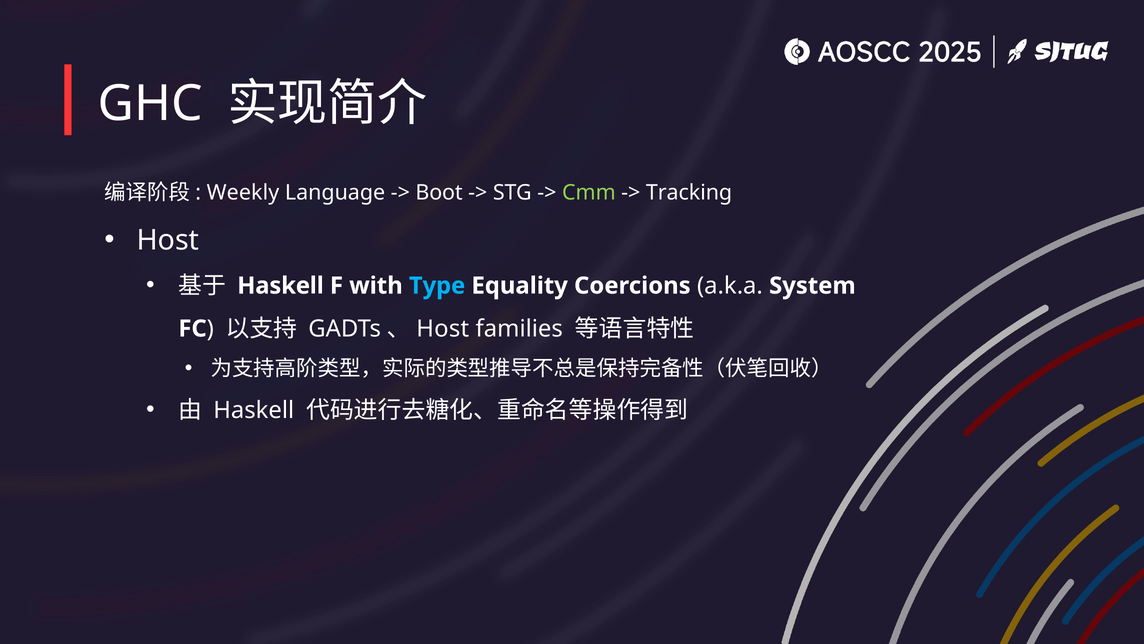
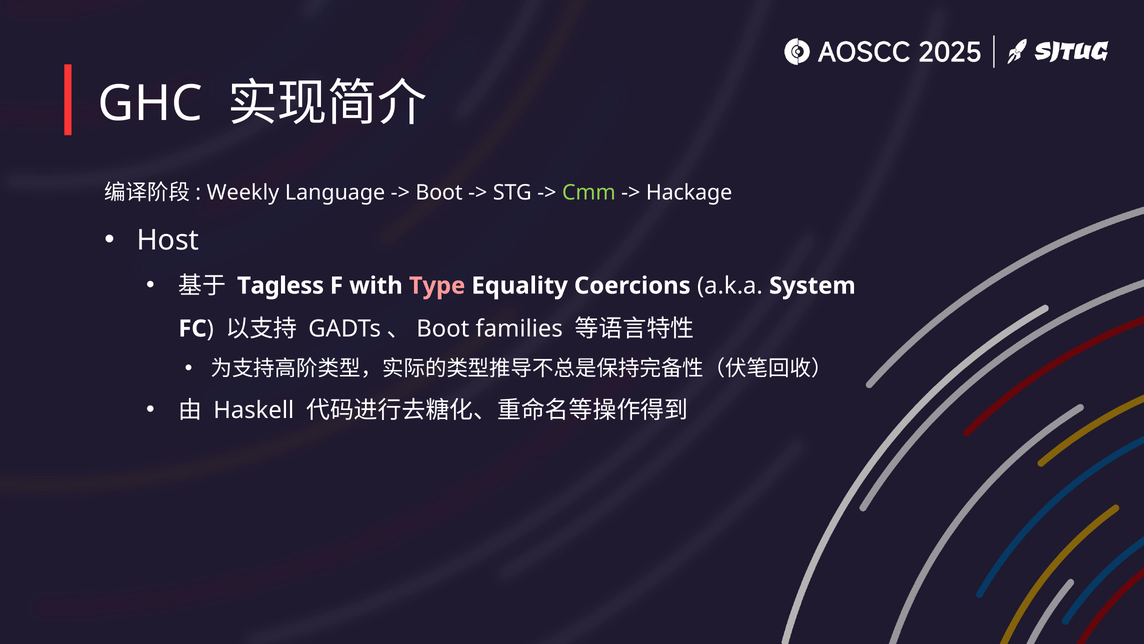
Tracking: Tracking -> Hackage
Haskell at (281, 286): Haskell -> Tagless
Type colour: light blue -> pink
Host at (443, 328): Host -> Boot
